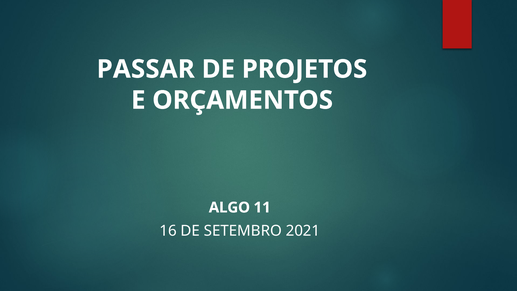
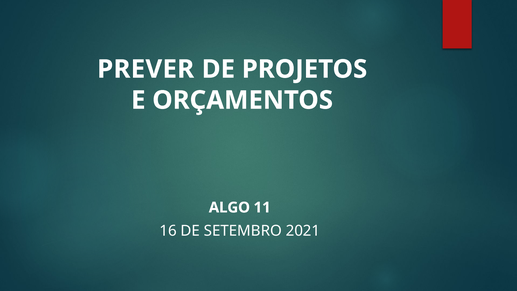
PASSAR: PASSAR -> PREVER
